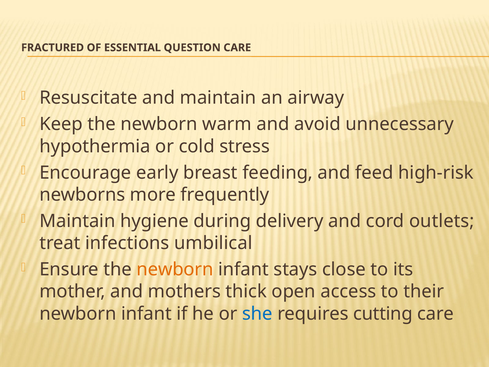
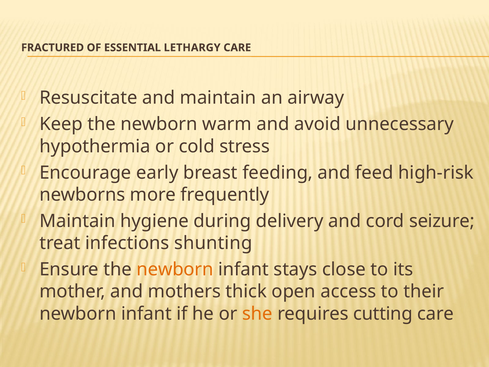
QUESTION: QUESTION -> LETHARGY
outlets: outlets -> seizure
umbilical: umbilical -> shunting
she colour: blue -> orange
